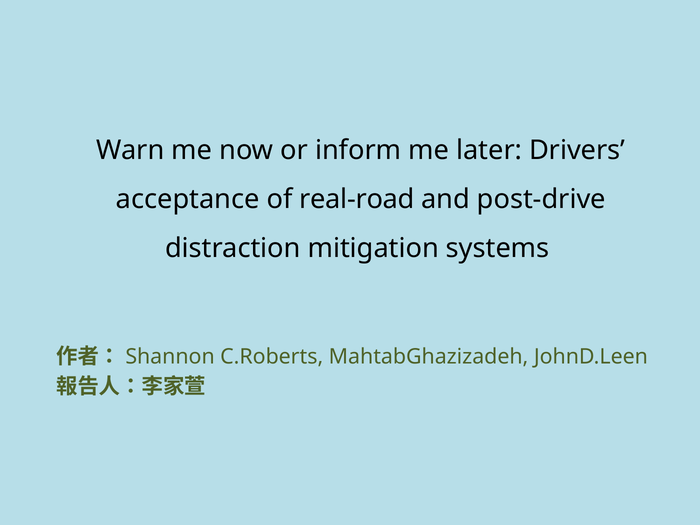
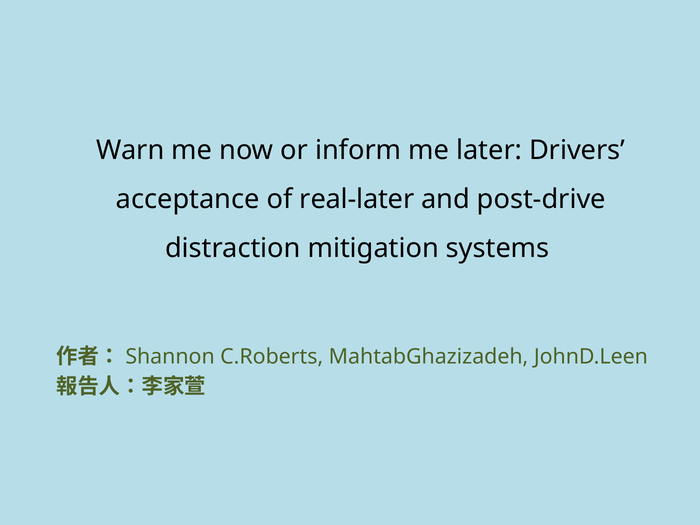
real-road: real-road -> real-later
